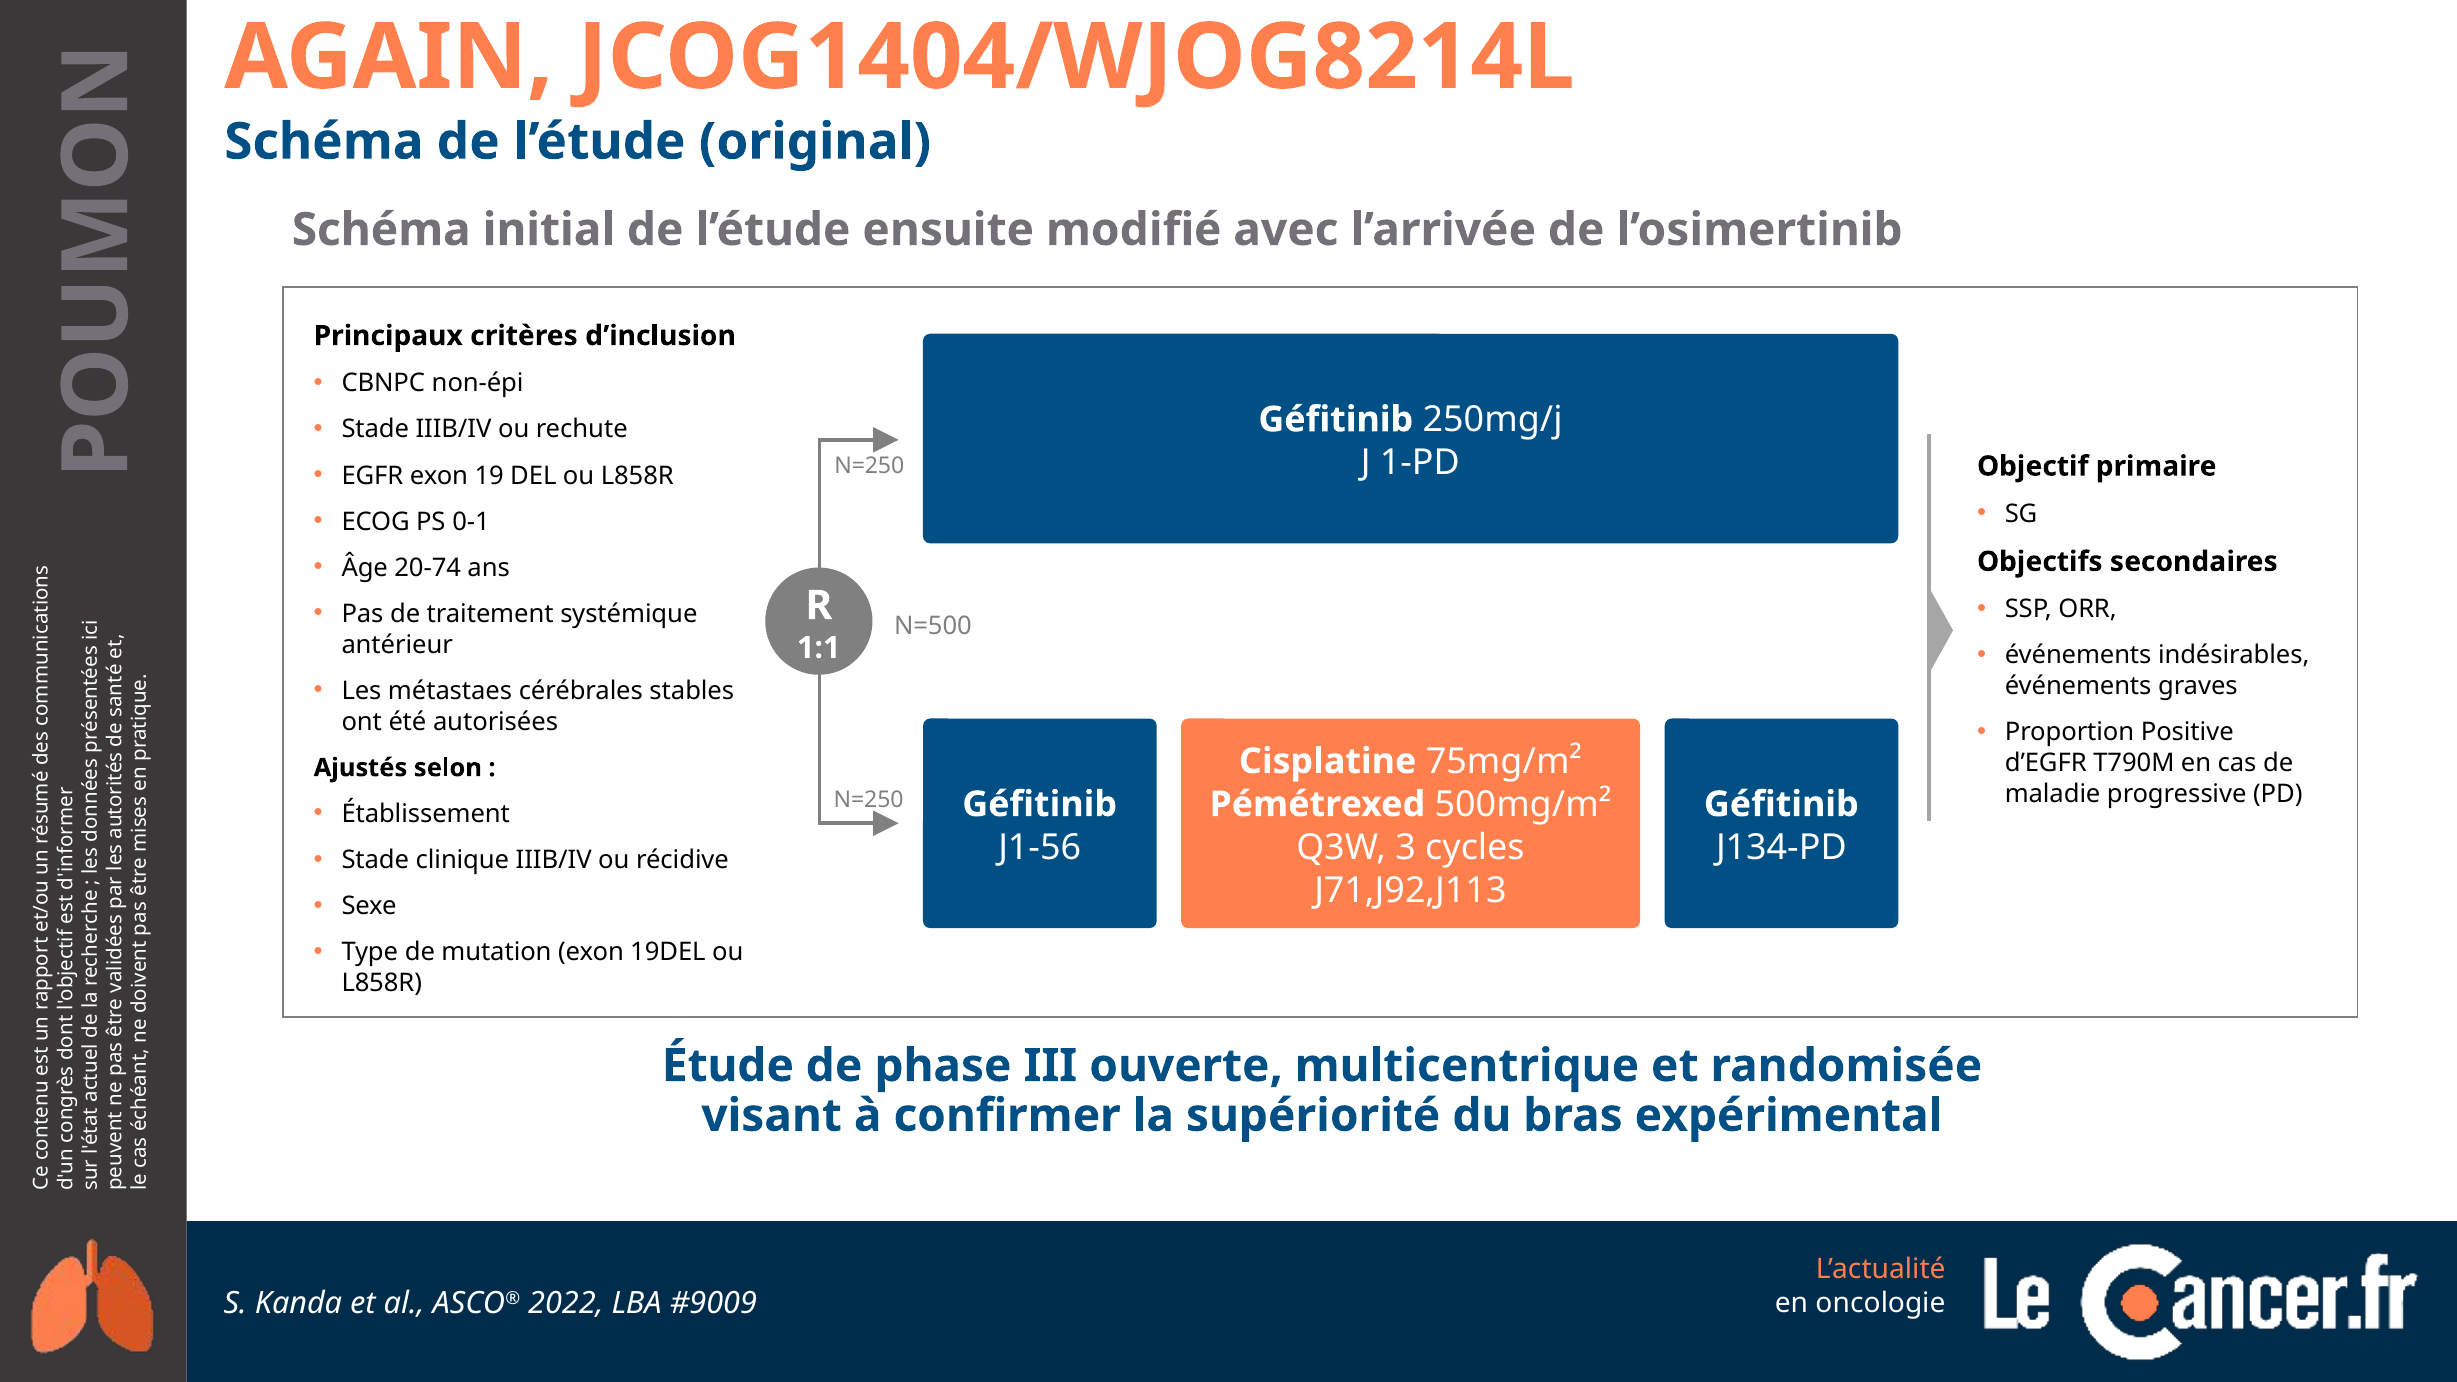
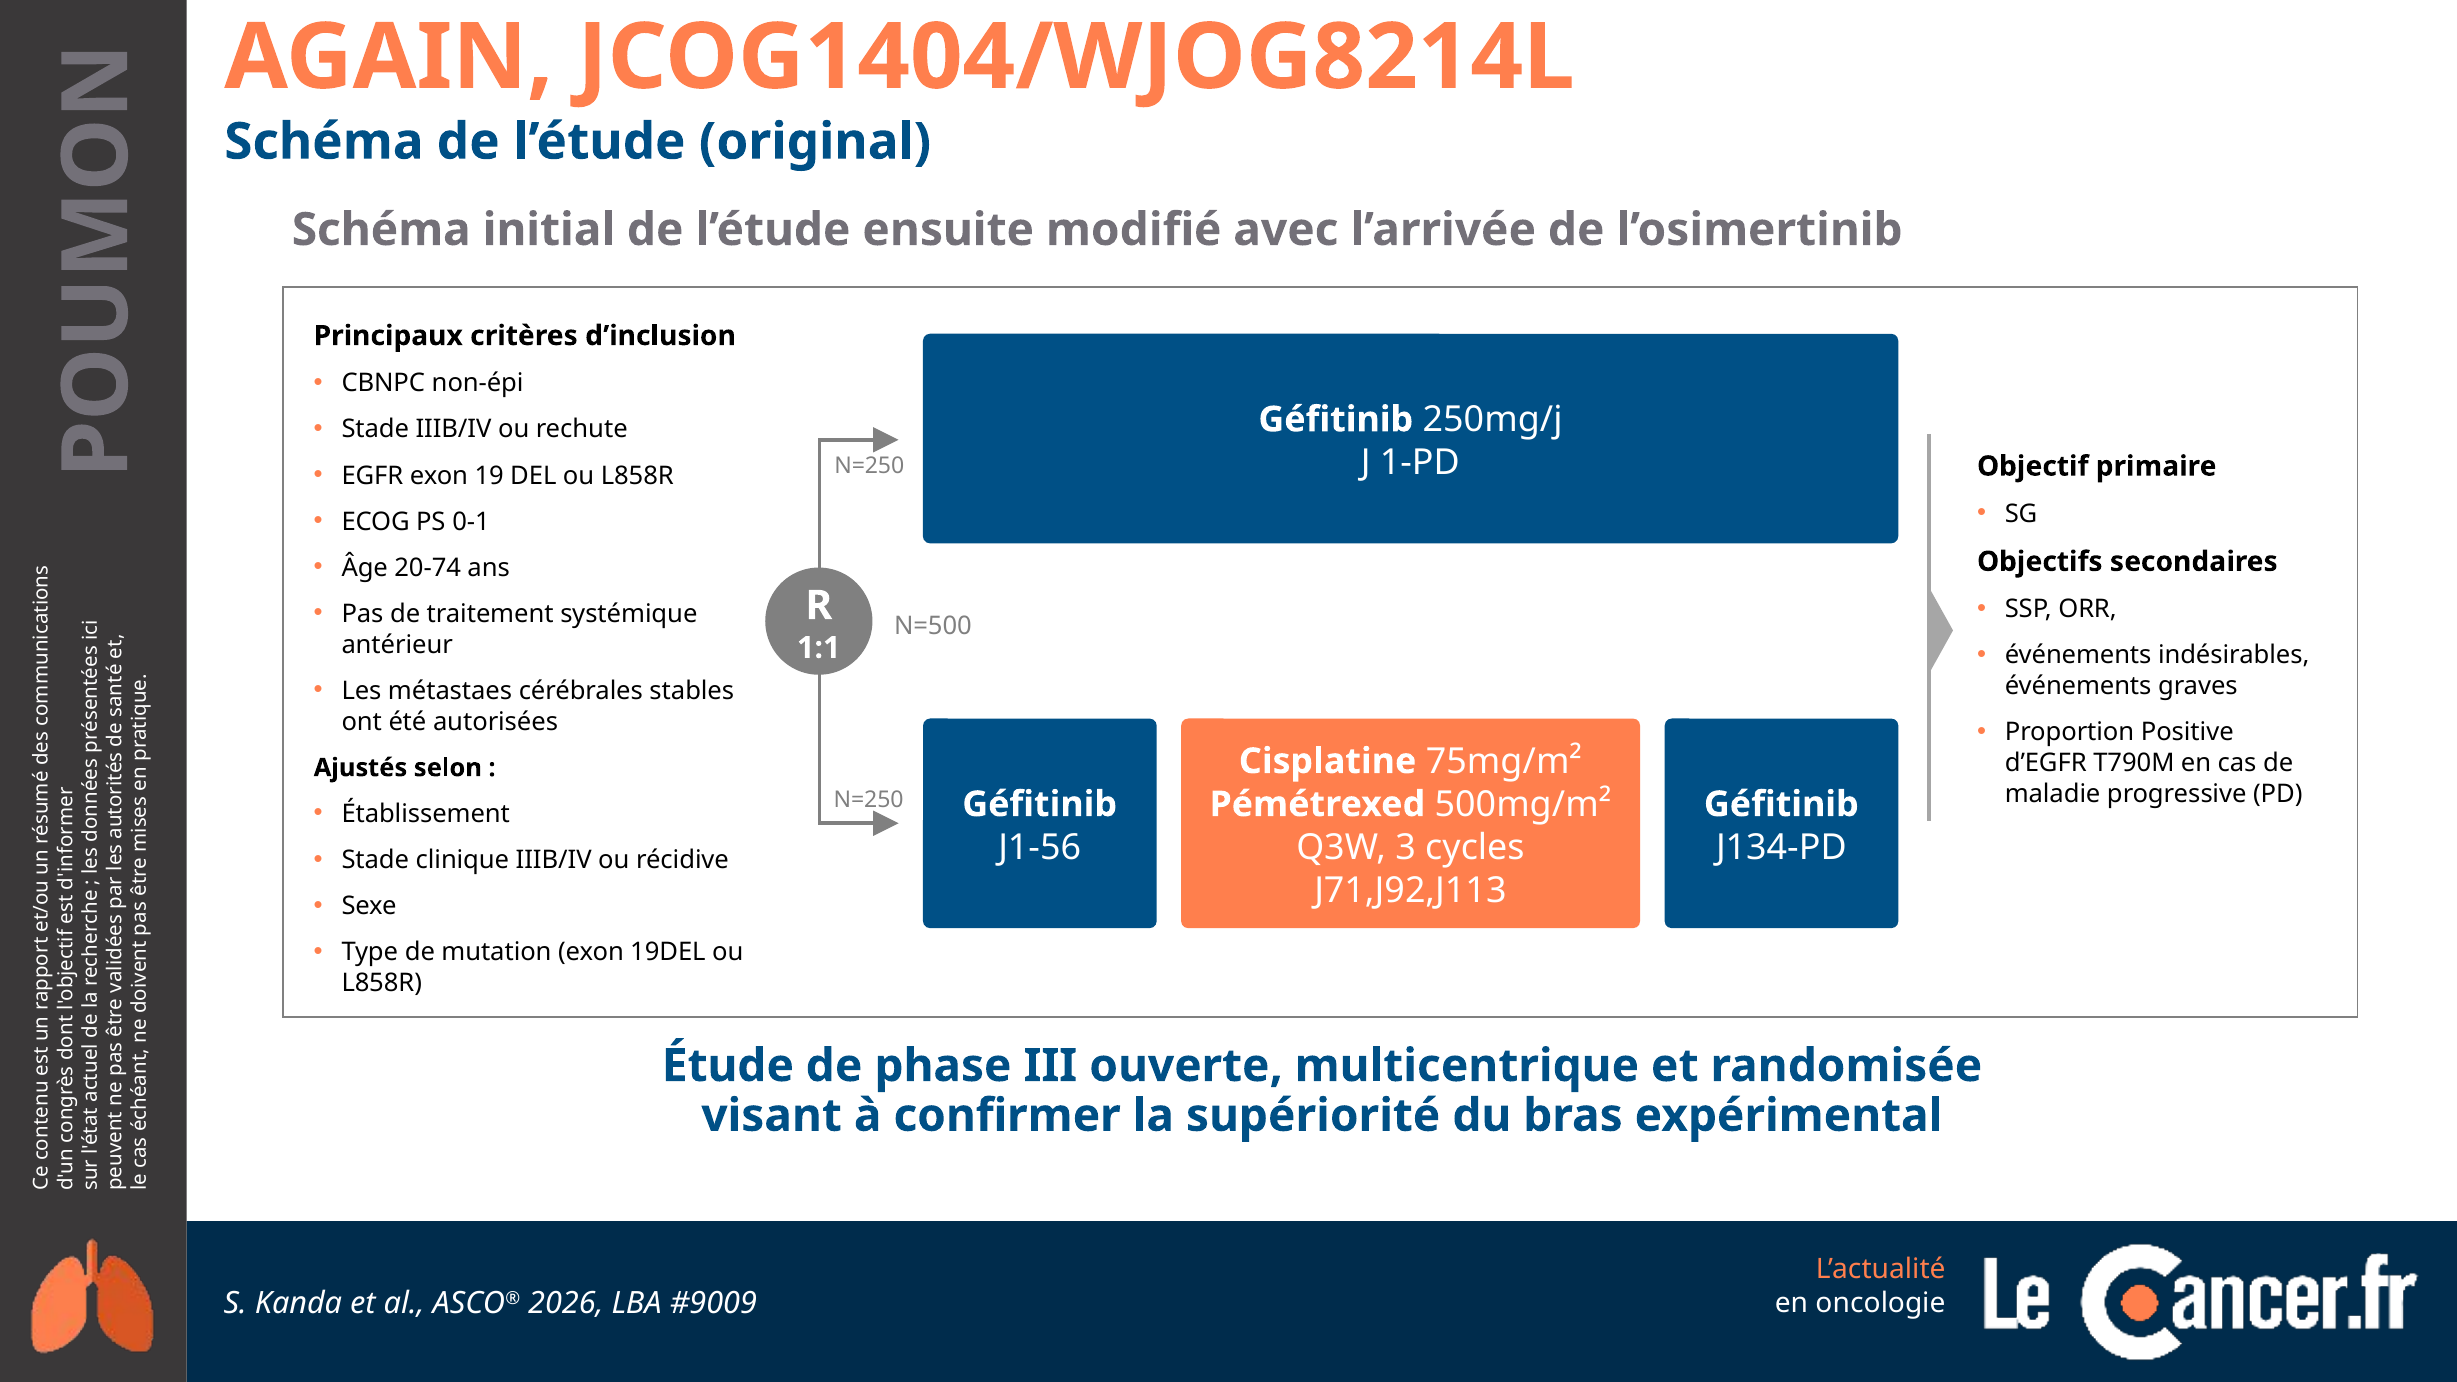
2022: 2022 -> 2026
